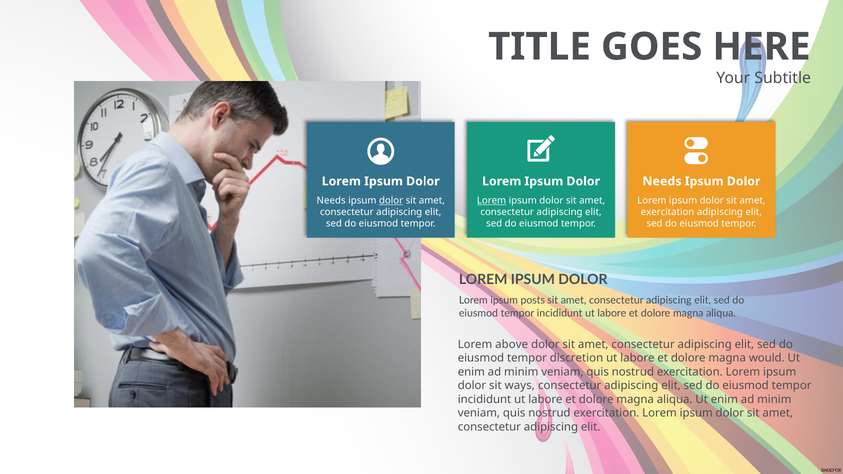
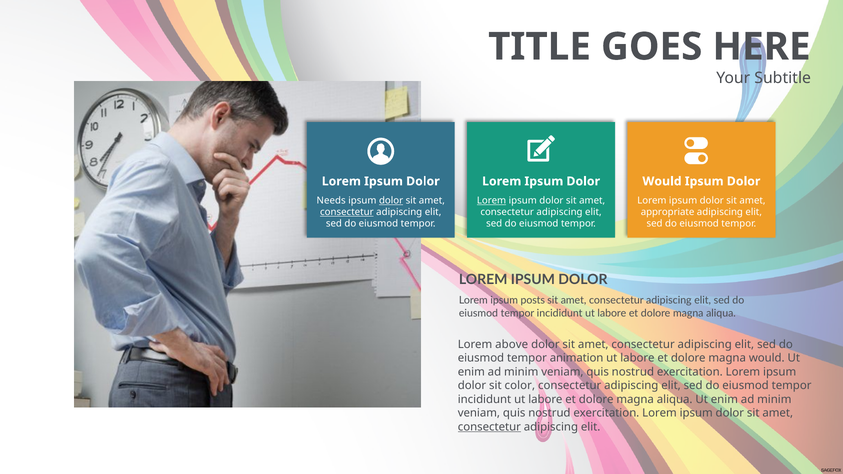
Needs at (662, 181): Needs -> Would
consectetur at (347, 212) underline: none -> present
exercitation at (668, 212): exercitation -> appropriate
discretion: discretion -> animation
ways: ways -> color
consectetur at (489, 427) underline: none -> present
